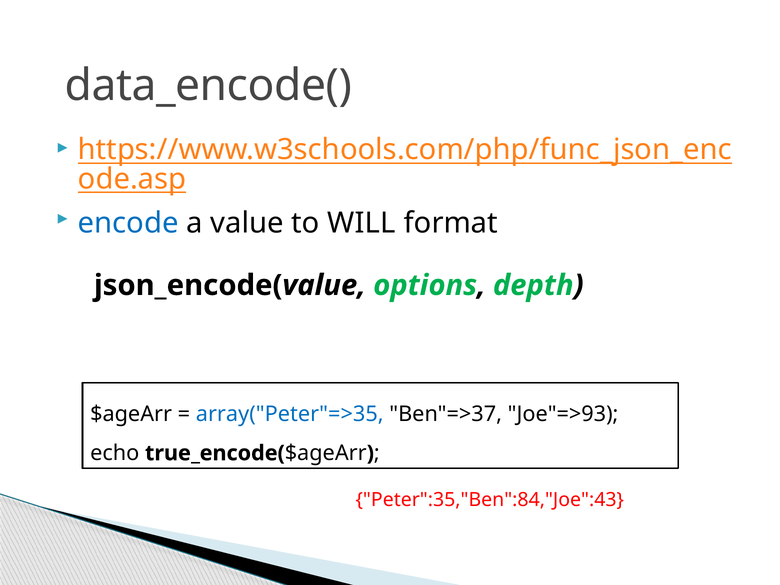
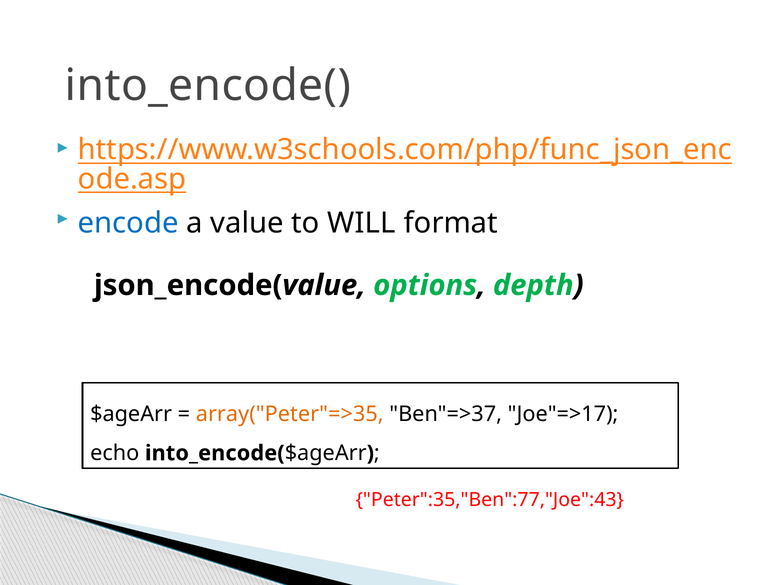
data_encode( at (208, 86): data_encode( -> into_encode(
array("Peter"=>35 colour: blue -> orange
Joe"=>93: Joe"=>93 -> Joe"=>17
echo true_encode(: true_encode( -> into_encode(
Peter":35,"Ben":84,"Joe":43: Peter":35,"Ben":84,"Joe":43 -> Peter":35,"Ben":77,"Joe":43
